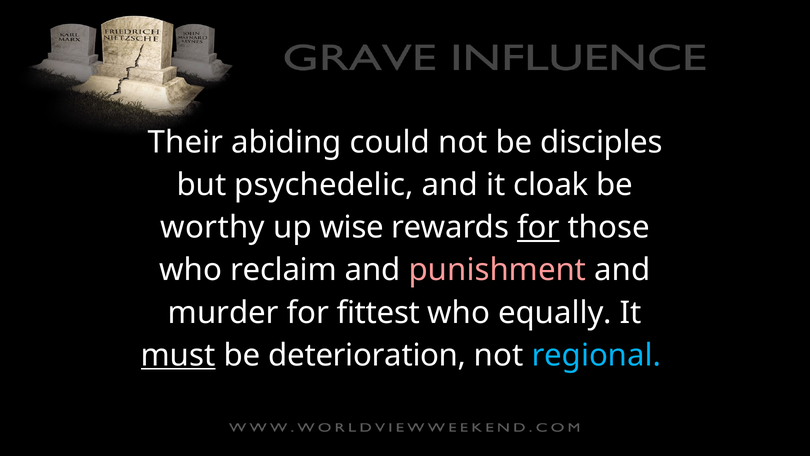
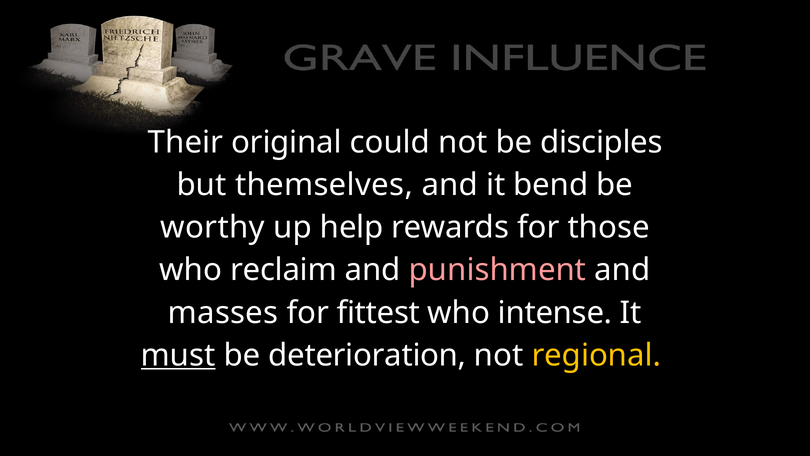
abiding: abiding -> original
psychedelic: psychedelic -> themselves
cloak: cloak -> bend
wise: wise -> help
for at (538, 227) underline: present -> none
murder: murder -> masses
equally: equally -> intense
regional colour: light blue -> yellow
